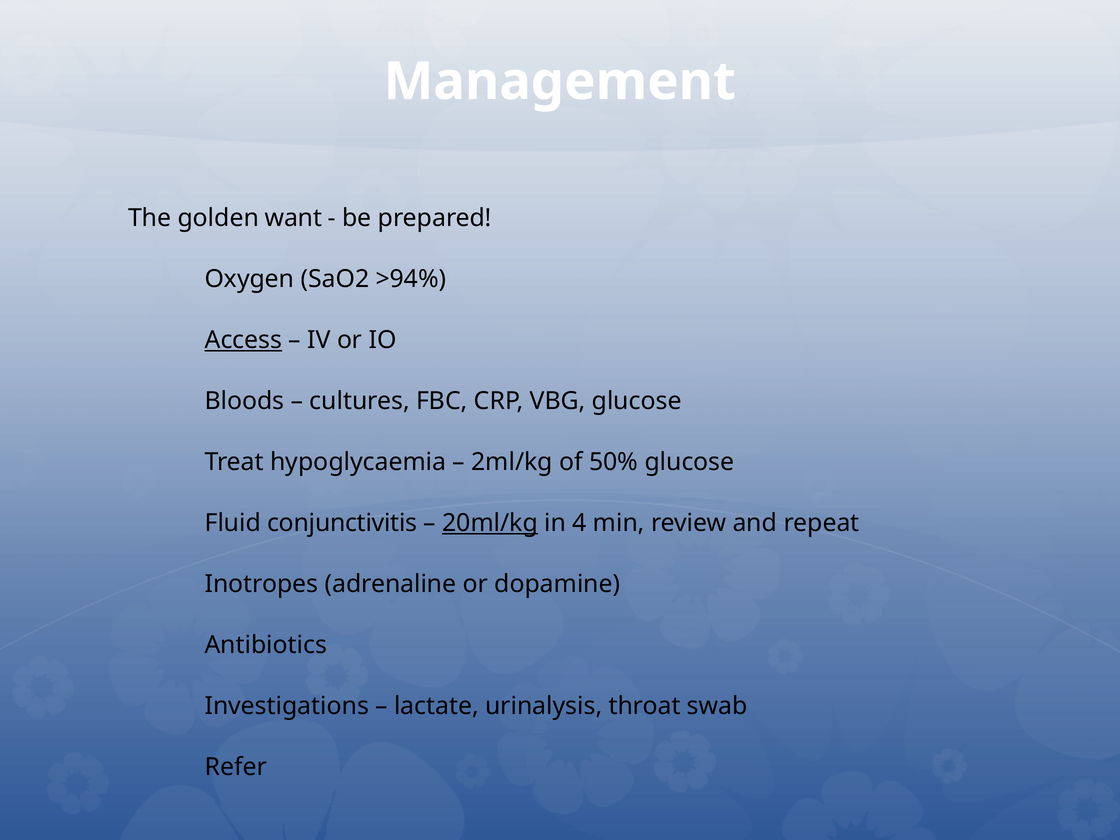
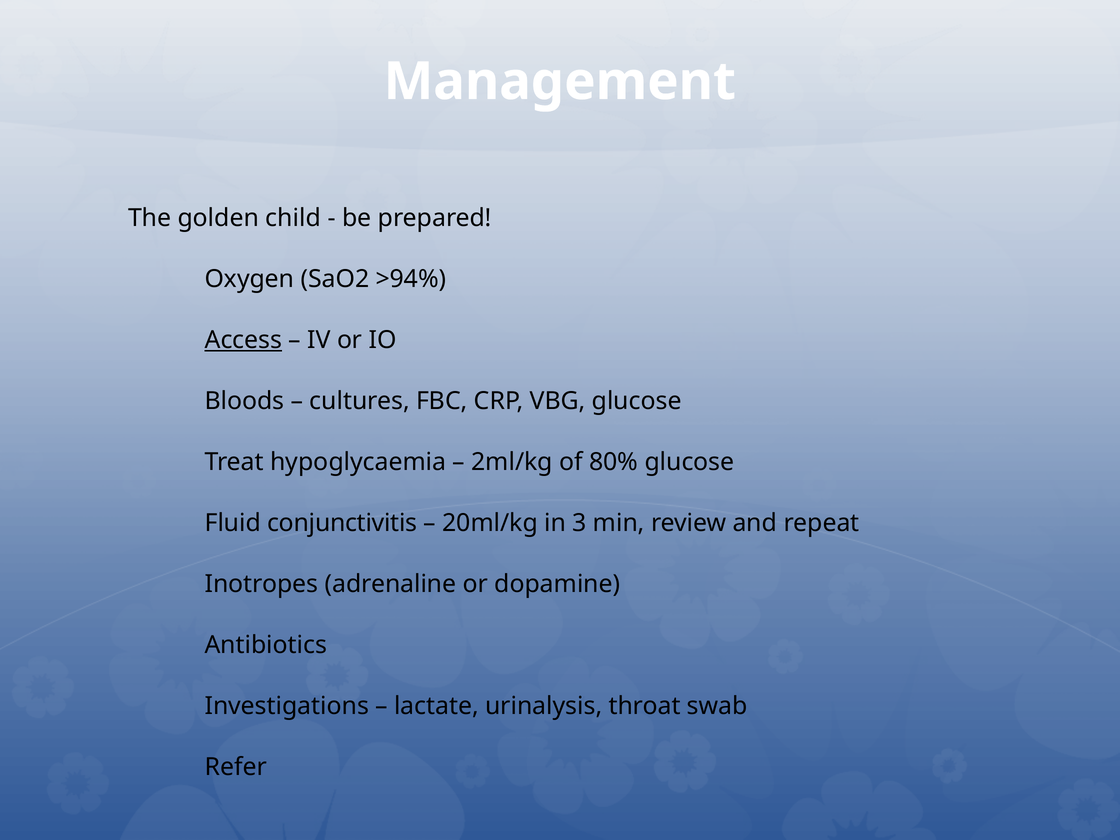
want: want -> child
50%: 50% -> 80%
20ml/kg underline: present -> none
4: 4 -> 3
